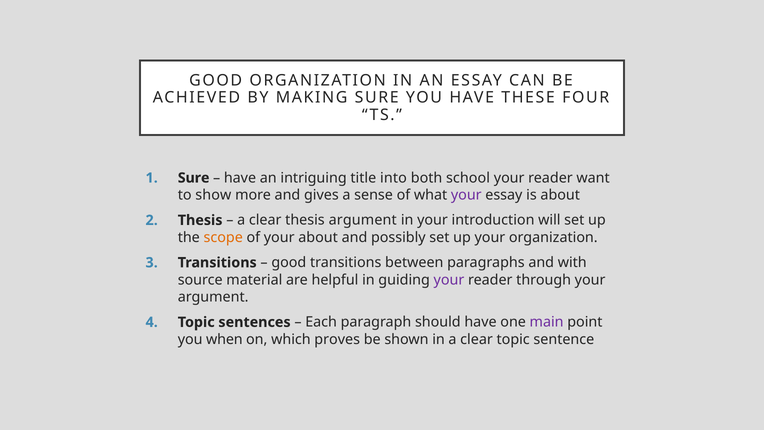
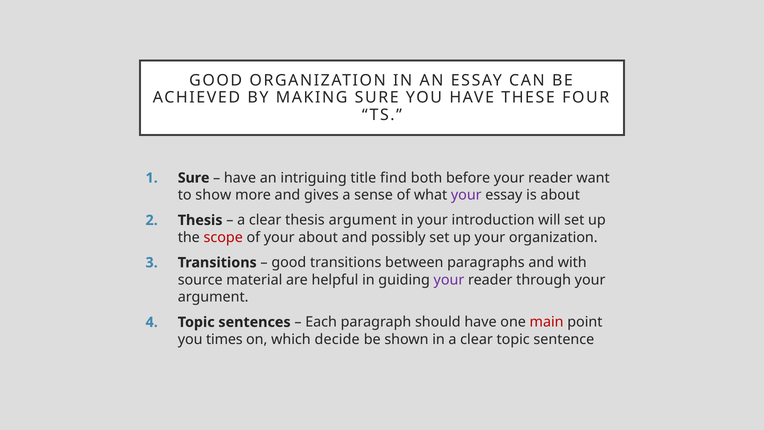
into: into -> find
school: school -> before
scope colour: orange -> red
main colour: purple -> red
when: when -> times
proves: proves -> decide
